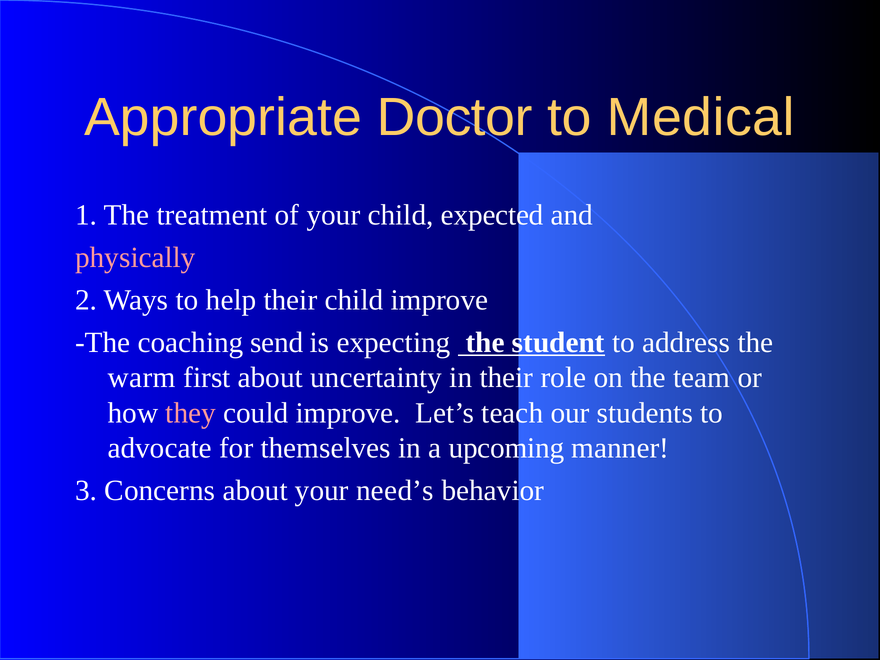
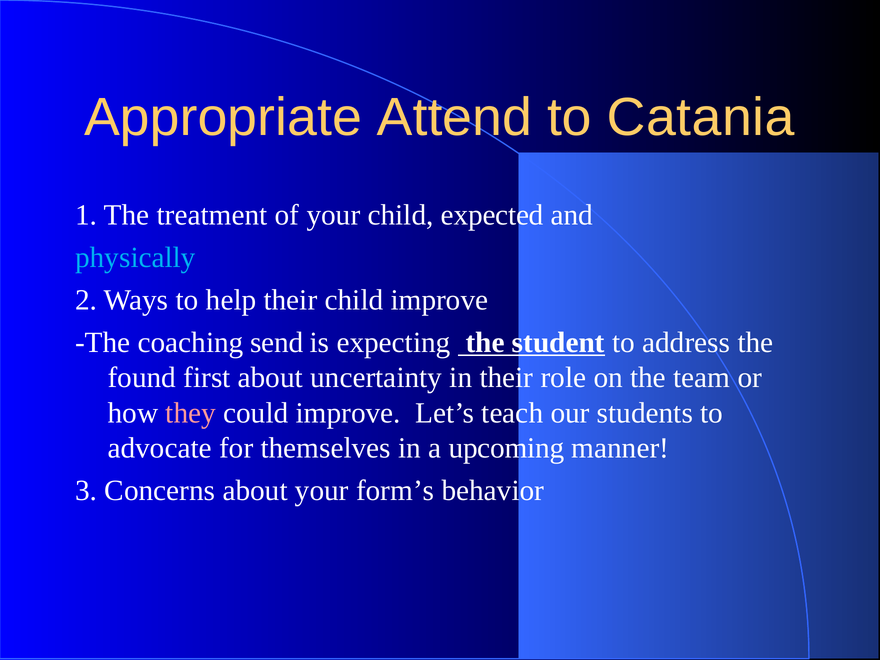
Doctor: Doctor -> Attend
Medical: Medical -> Catania
physically colour: pink -> light blue
warm: warm -> found
need’s: need’s -> form’s
